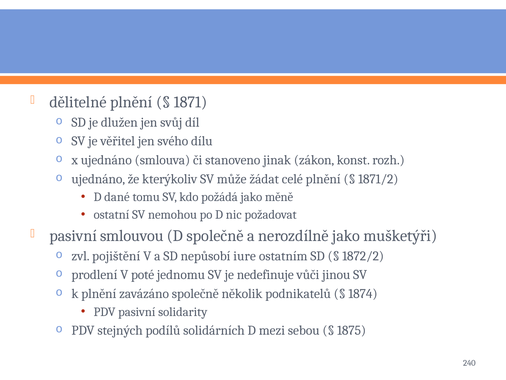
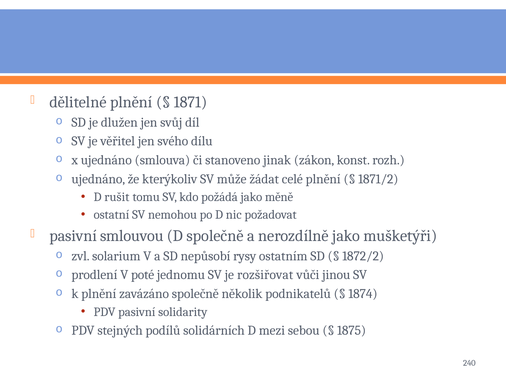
dané: dané -> rušit
pojištění: pojištění -> solarium
iure: iure -> rysy
nedefinuje: nedefinuje -> rozšiřovat
